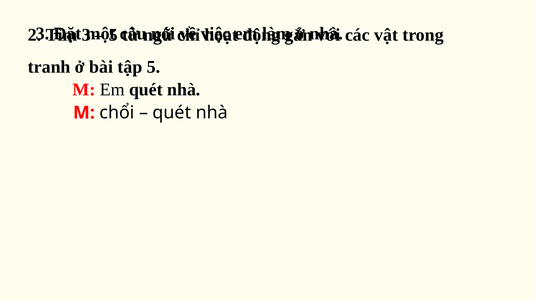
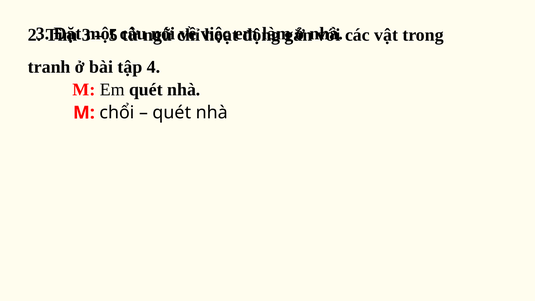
tập 5: 5 -> 4
